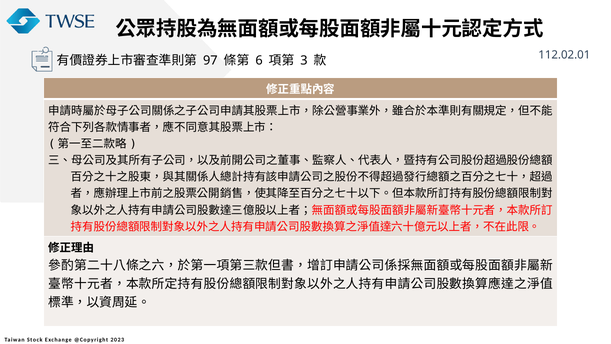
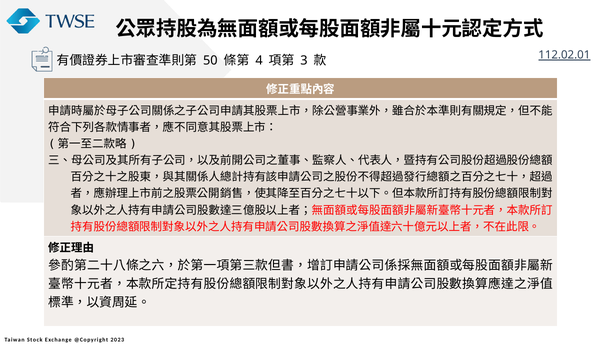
112.02.01 underline: none -> present
97: 97 -> 50
6: 6 -> 4
